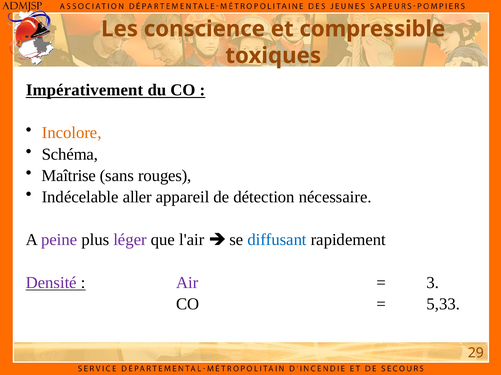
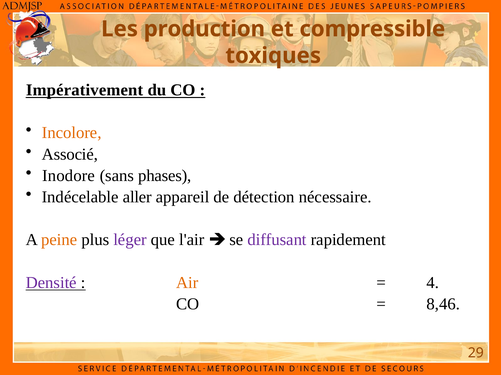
conscience: conscience -> production
Schéma: Schéma -> Associé
Maîtrise: Maîtrise -> Inodore
rouges: rouges -> phases
peine colour: purple -> orange
diffusant colour: blue -> purple
Air colour: purple -> orange
3: 3 -> 4
5,33: 5,33 -> 8,46
